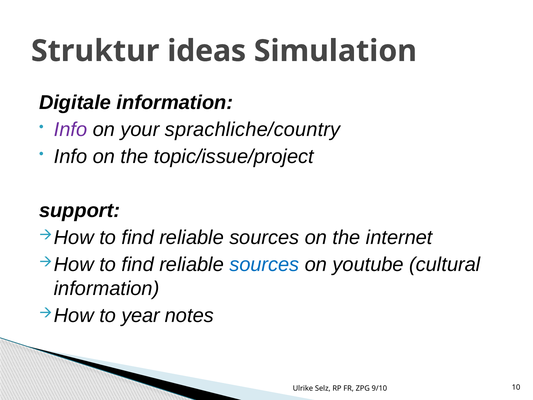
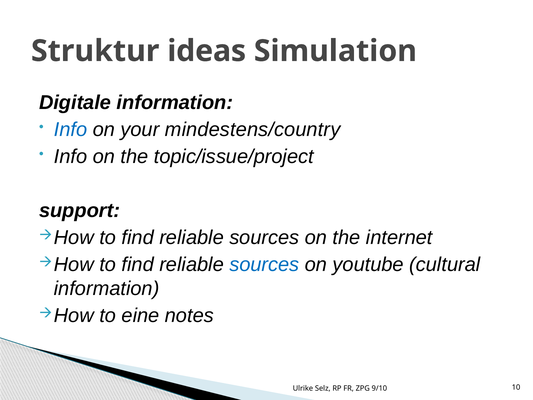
Info at (71, 130) colour: purple -> blue
sprachliche/country: sprachliche/country -> mindestens/country
year: year -> eine
